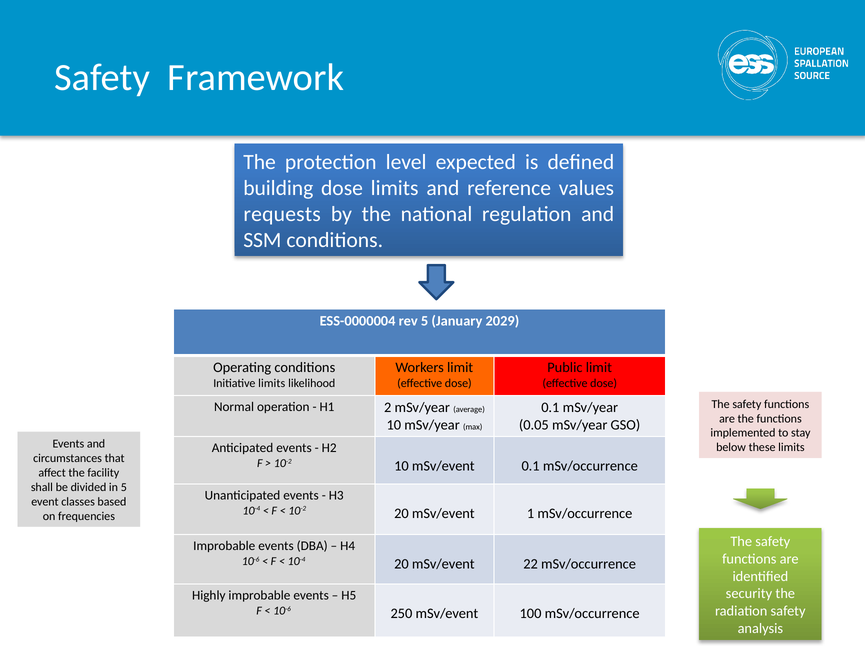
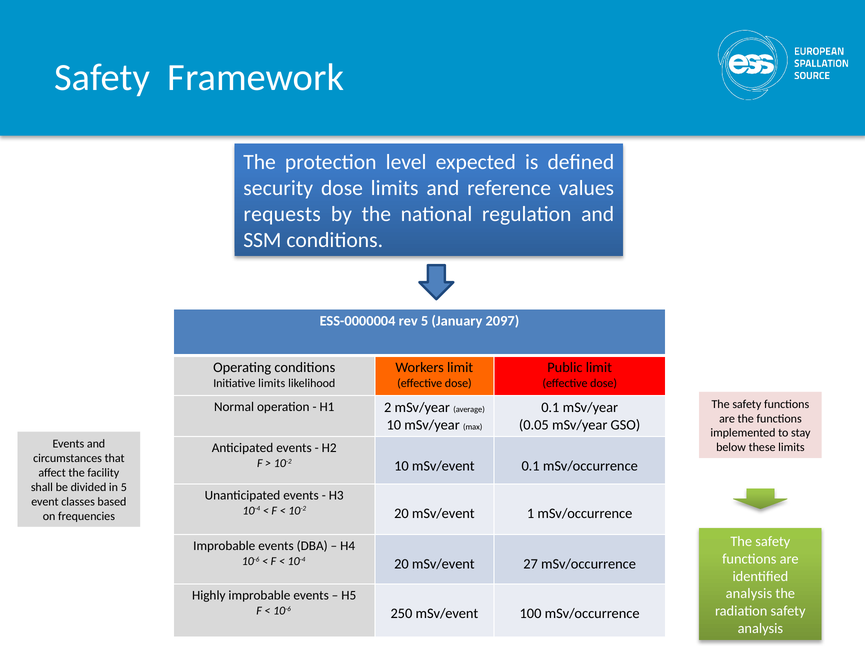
building: building -> security
2029: 2029 -> 2097
22: 22 -> 27
security at (749, 593): security -> analysis
